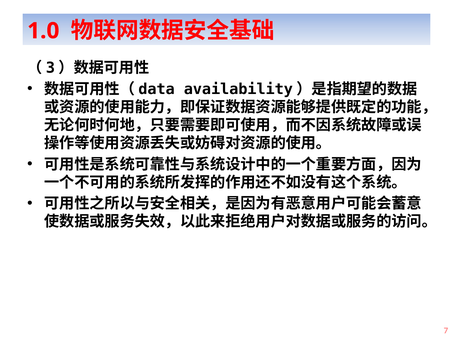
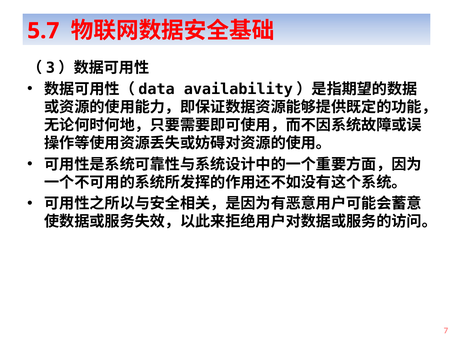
1.0: 1.0 -> 5.7
